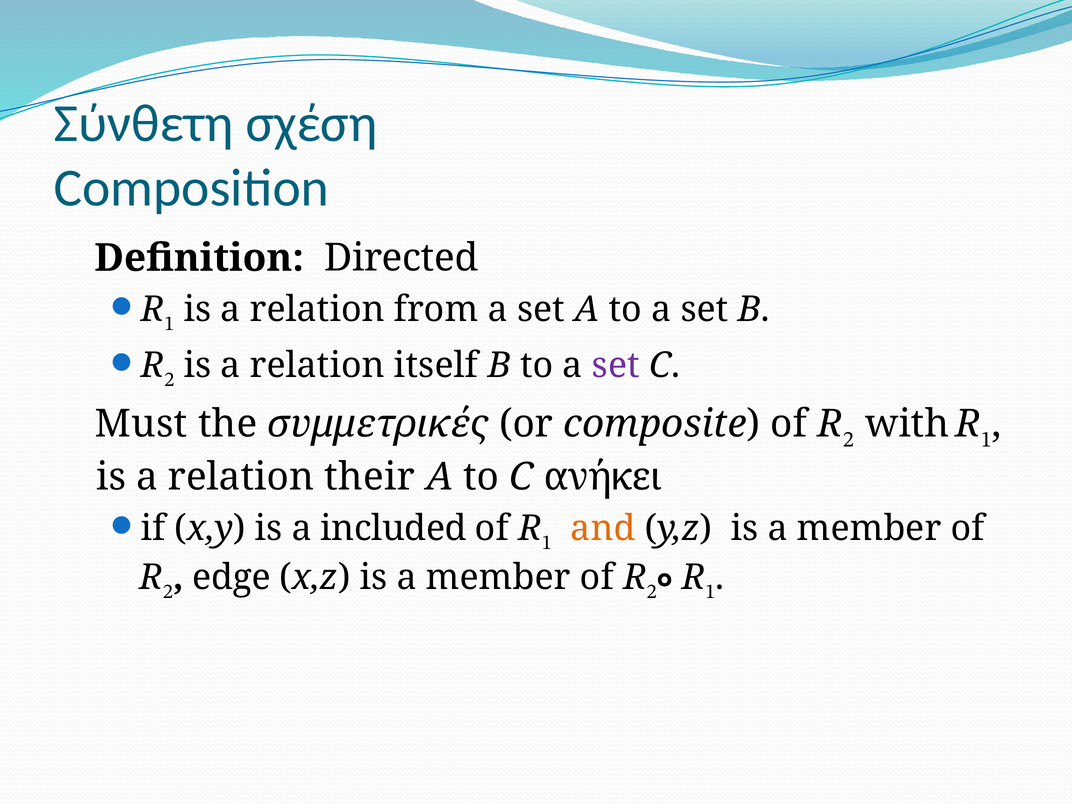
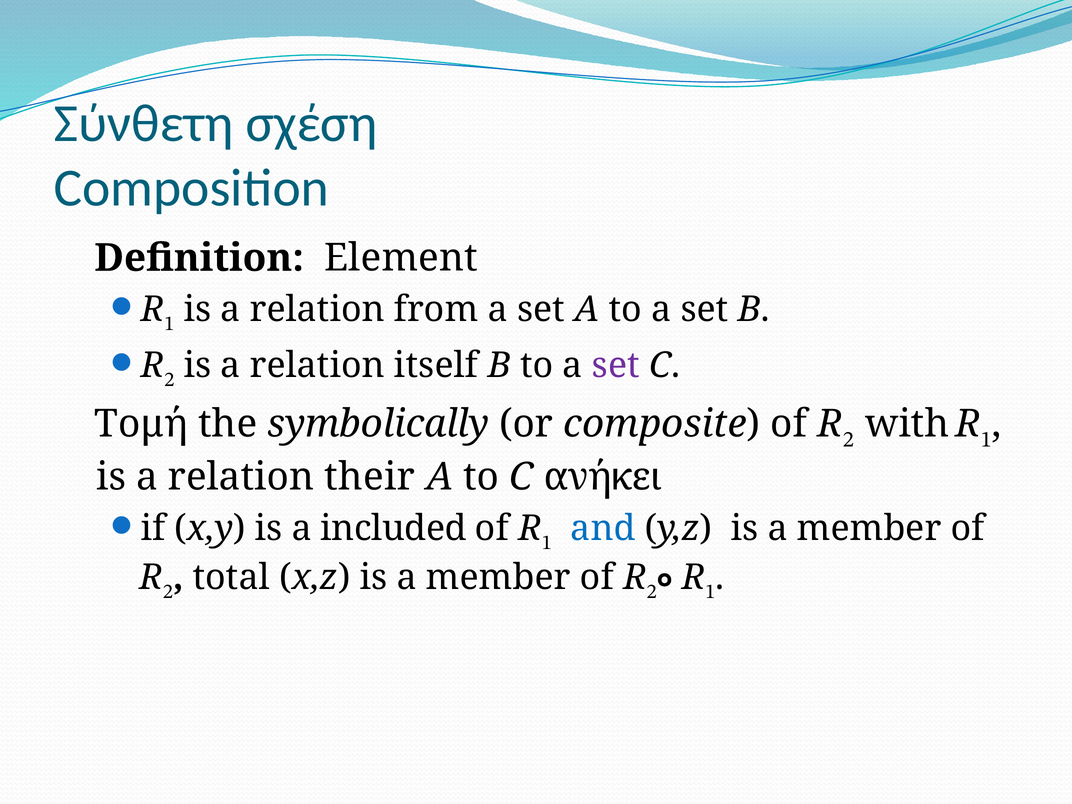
Directed: Directed -> Element
Must: Must -> Τομή
συμμετρικές: συμμετρικές -> symbolically
and colour: orange -> blue
edge: edge -> total
